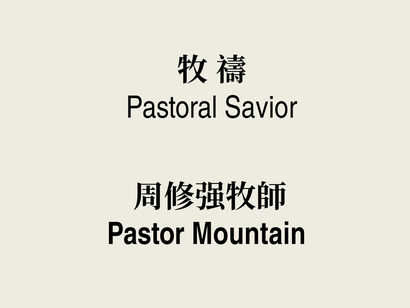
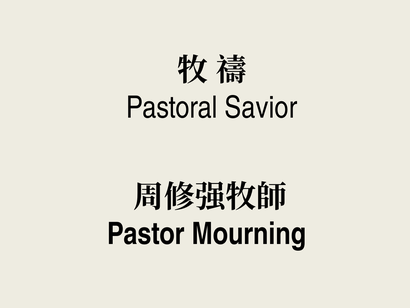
Mountain: Mountain -> Mourning
